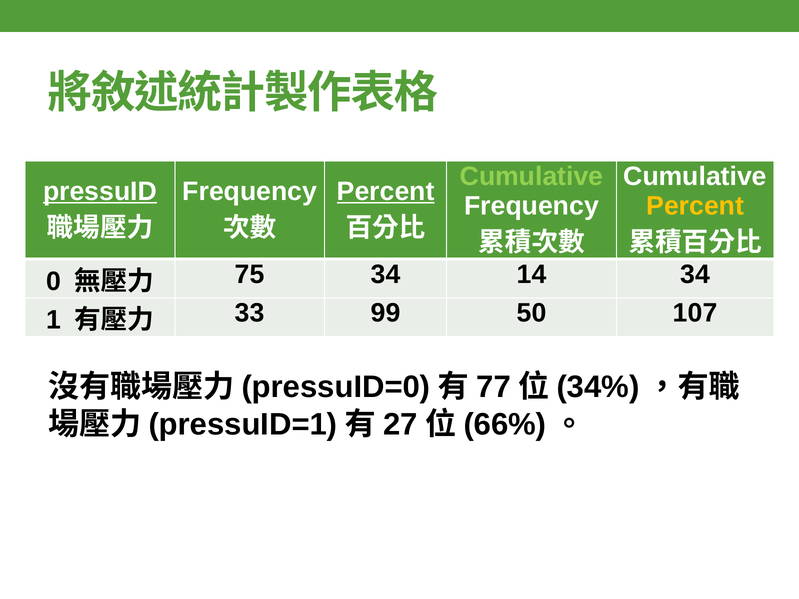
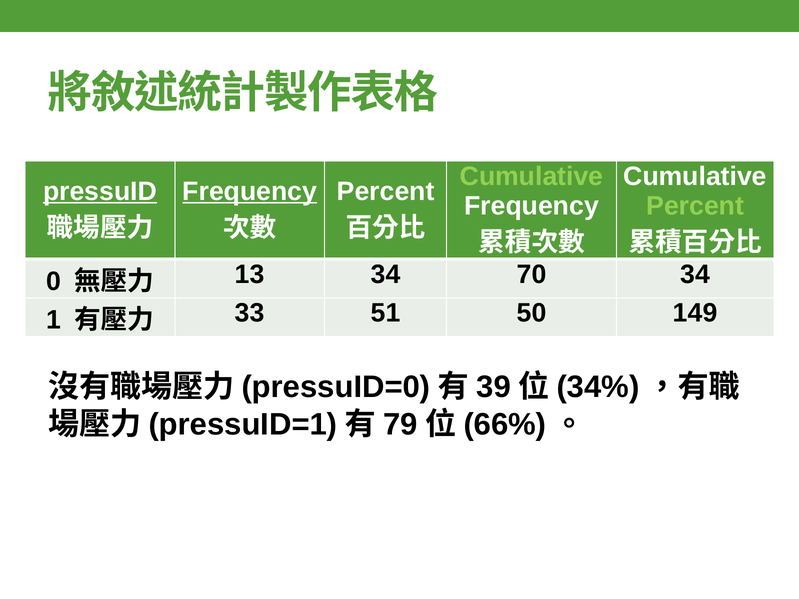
Frequency at (250, 191) underline: none -> present
Percent at (386, 191) underline: present -> none
Percent at (695, 206) colour: yellow -> light green
75: 75 -> 13
14: 14 -> 70
99: 99 -> 51
107: 107 -> 149
77: 77 -> 39
27: 27 -> 79
